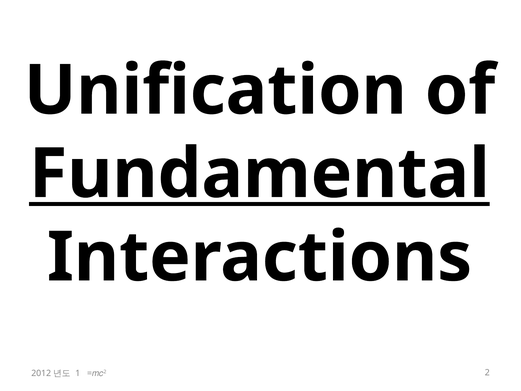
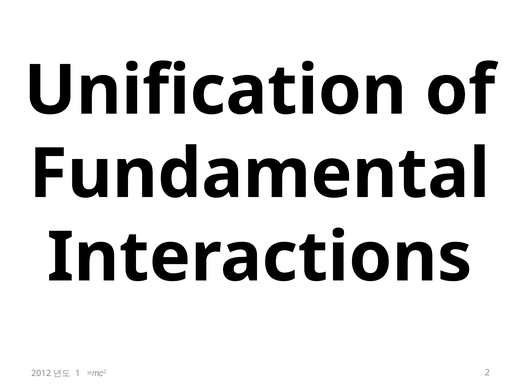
Fundamental underline: present -> none
